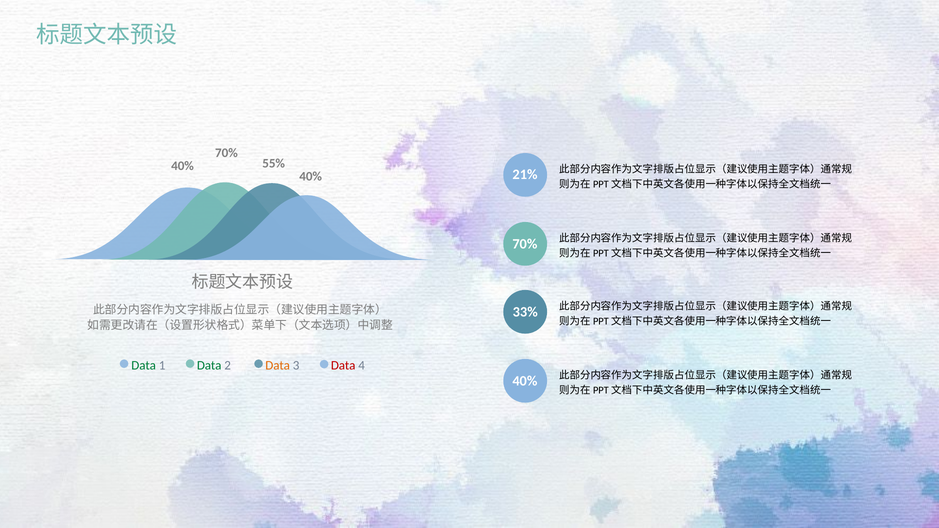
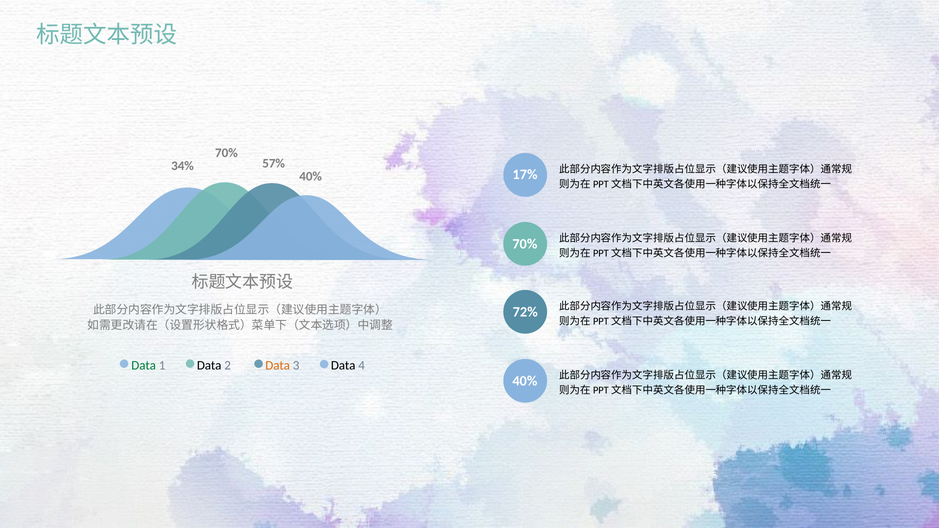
55%: 55% -> 57%
40% at (183, 166): 40% -> 34%
21%: 21% -> 17%
33%: 33% -> 72%
Data at (209, 366) colour: green -> black
Data at (343, 365) colour: red -> black
